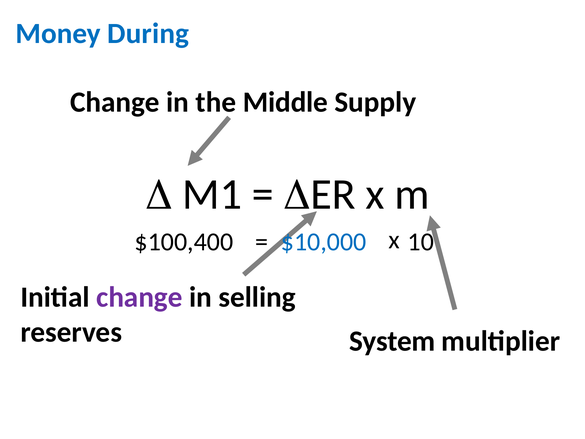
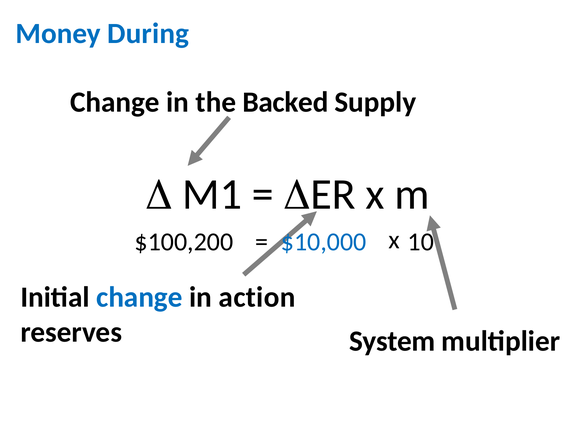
Middle: Middle -> Backed
$100,400: $100,400 -> $100,200
change at (139, 297) colour: purple -> blue
selling: selling -> action
